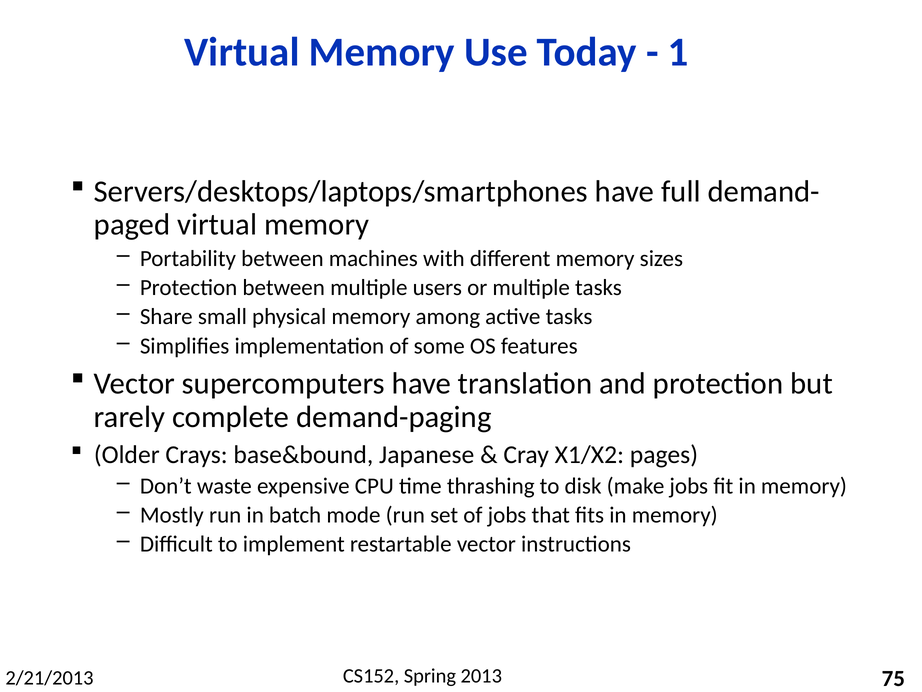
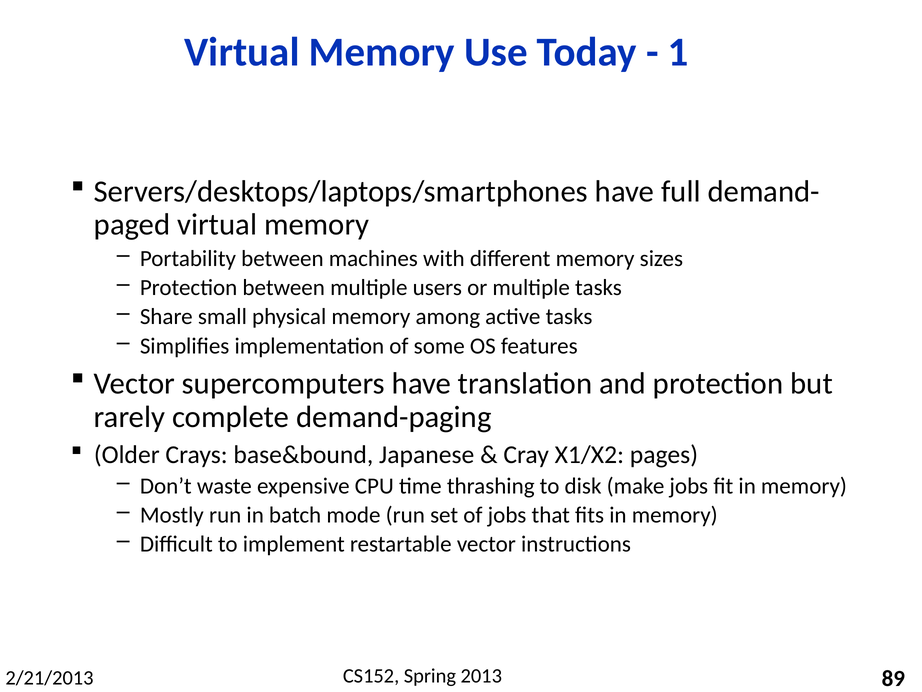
75: 75 -> 89
